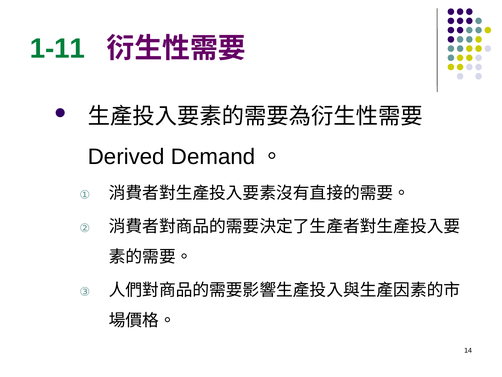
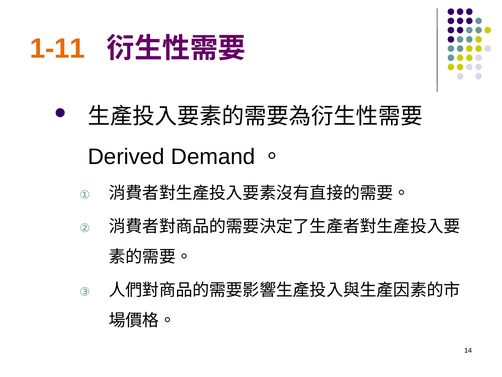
1-11 colour: green -> orange
